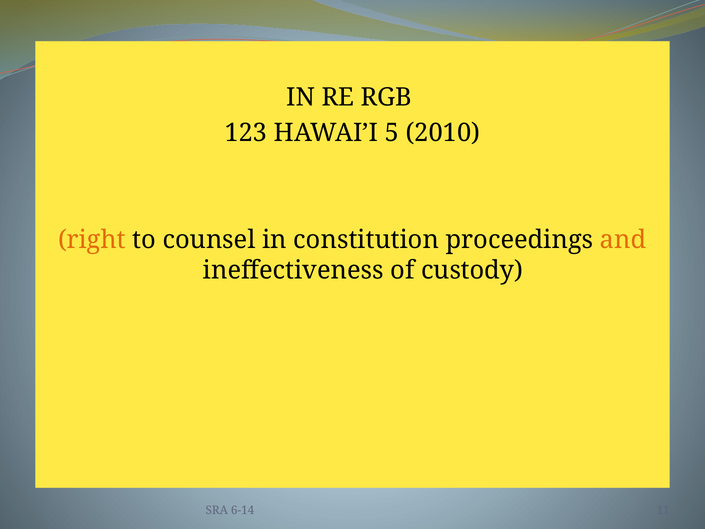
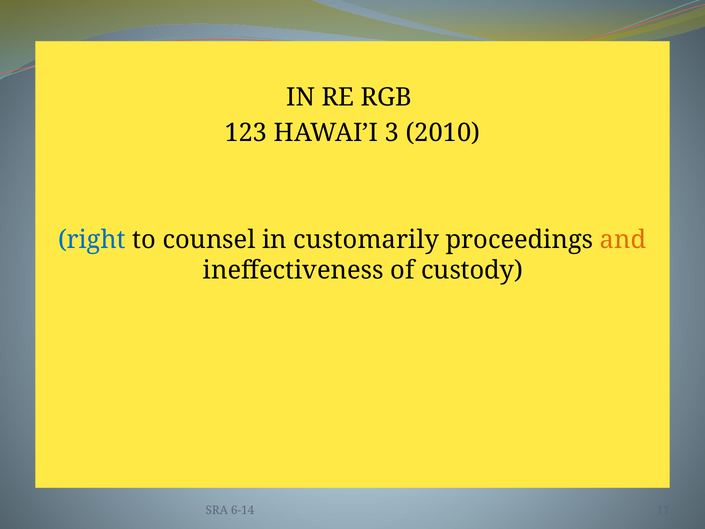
5: 5 -> 3
right colour: orange -> blue
constitution: constitution -> customarily
